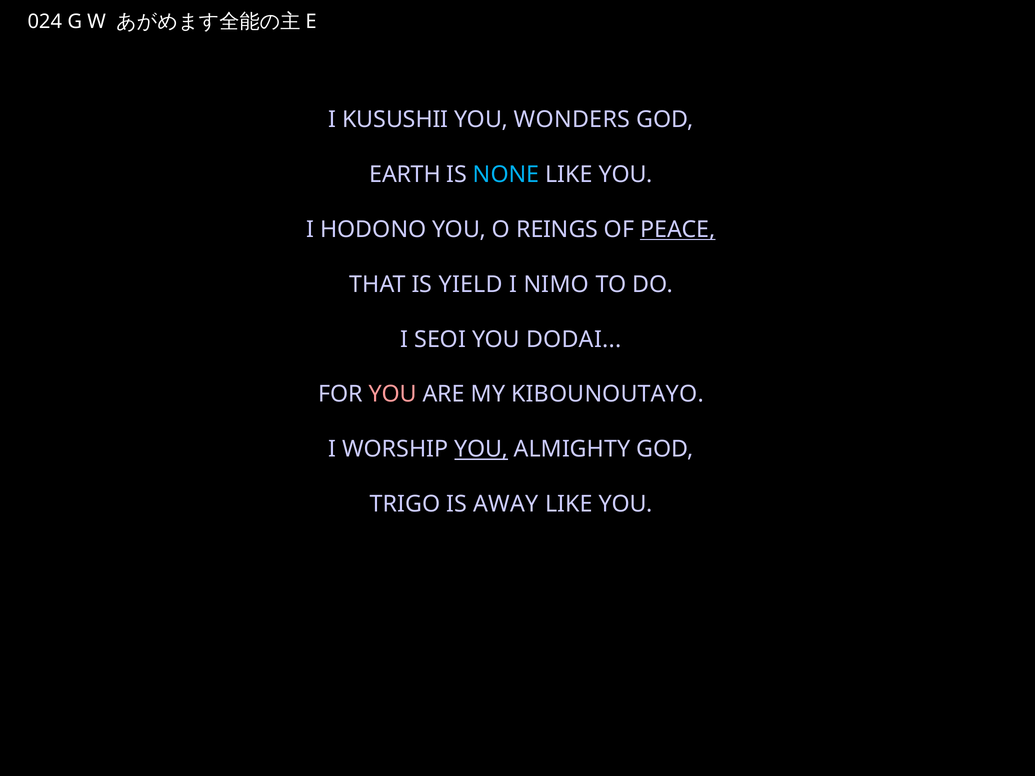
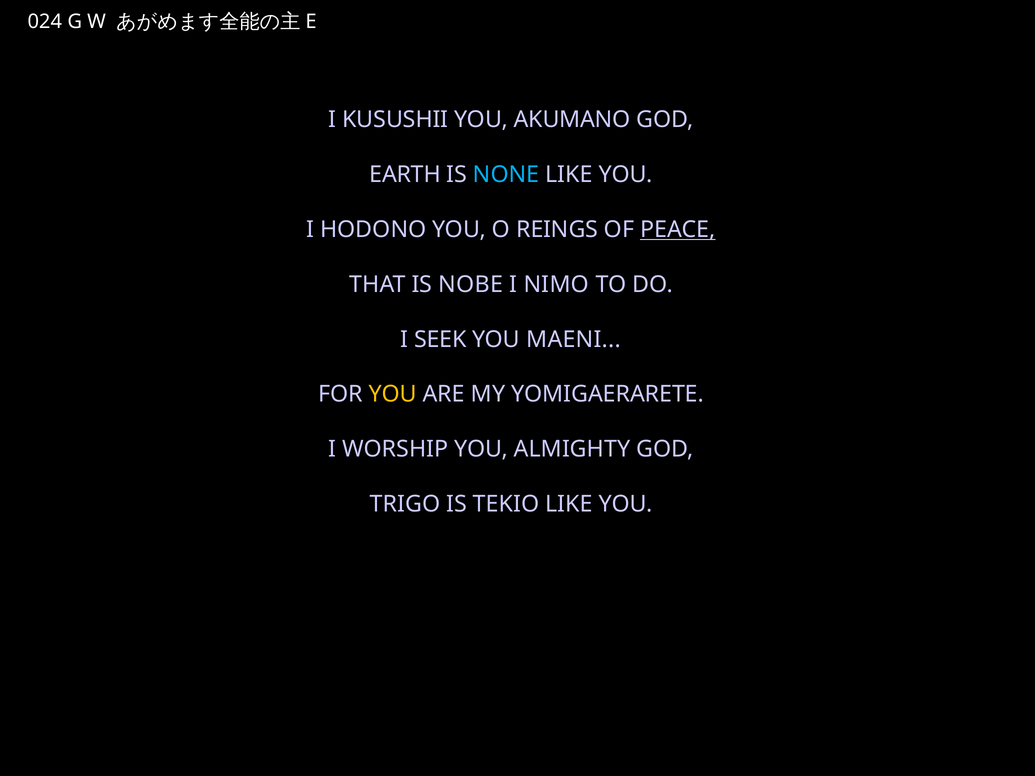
WONDERS: WONDERS -> AKUMANO
YIELD: YIELD -> NOBE
SEOI: SEOI -> SEEK
DODAI: DODAI -> MAENI
YOU at (393, 394) colour: pink -> yellow
KIBOUNOUTAYO: KIBOUNOUTAYO -> YOMIGAERARETE
YOU at (481, 449) underline: present -> none
AWAY: AWAY -> TEKIO
